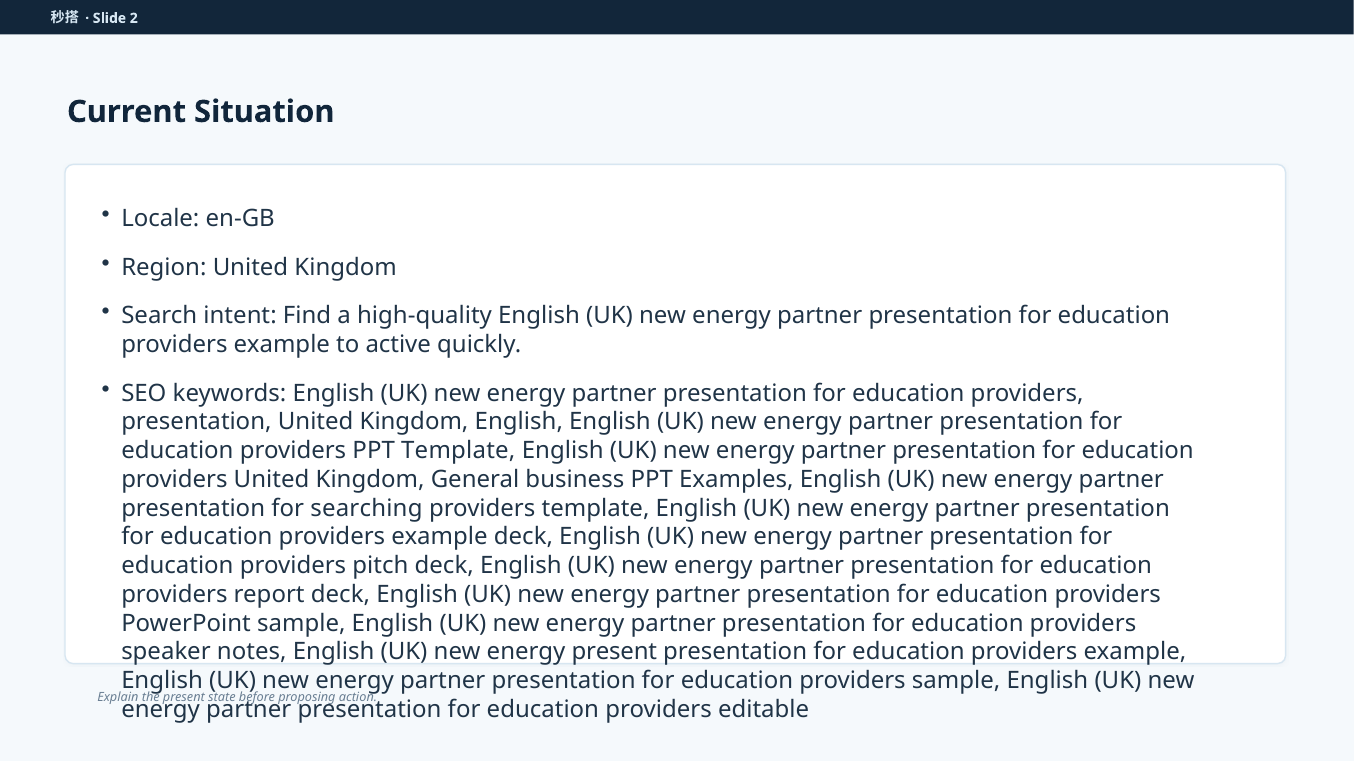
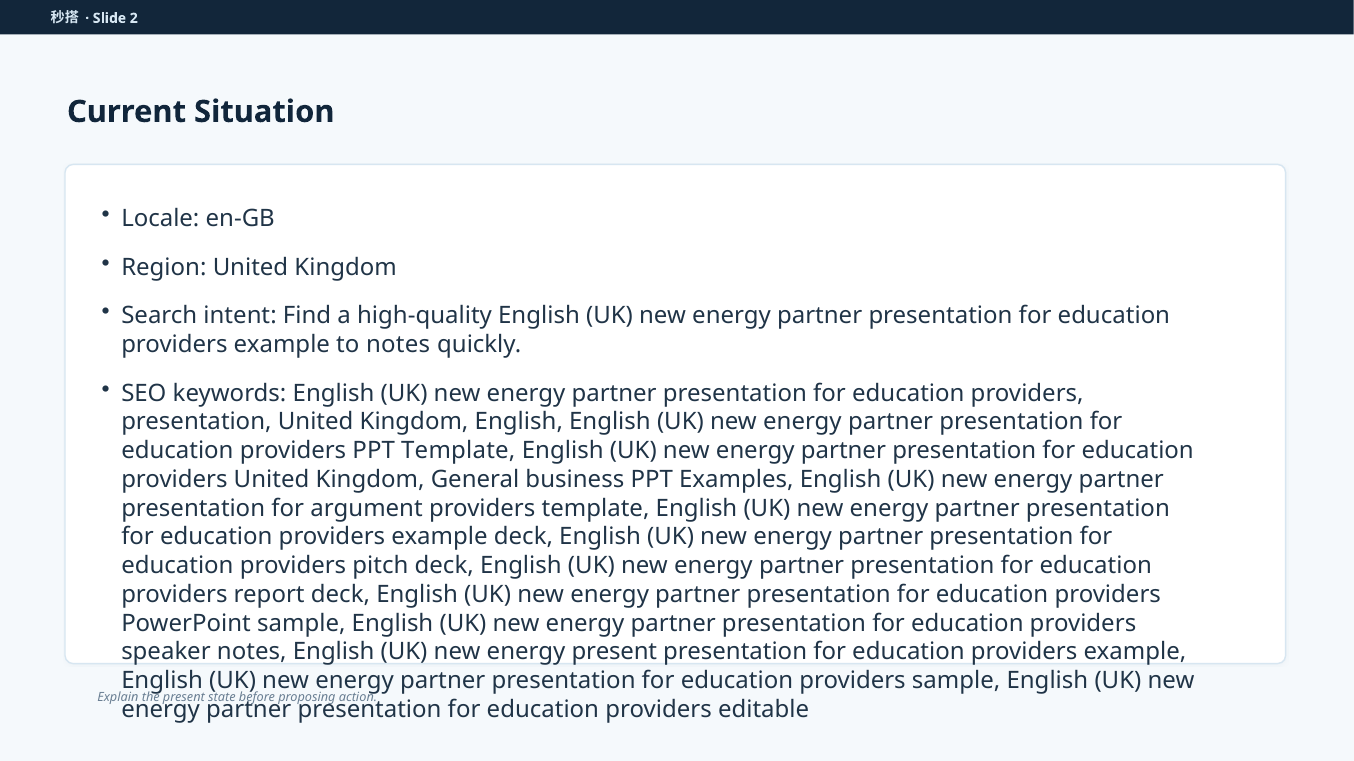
to active: active -> notes
searching: searching -> argument
